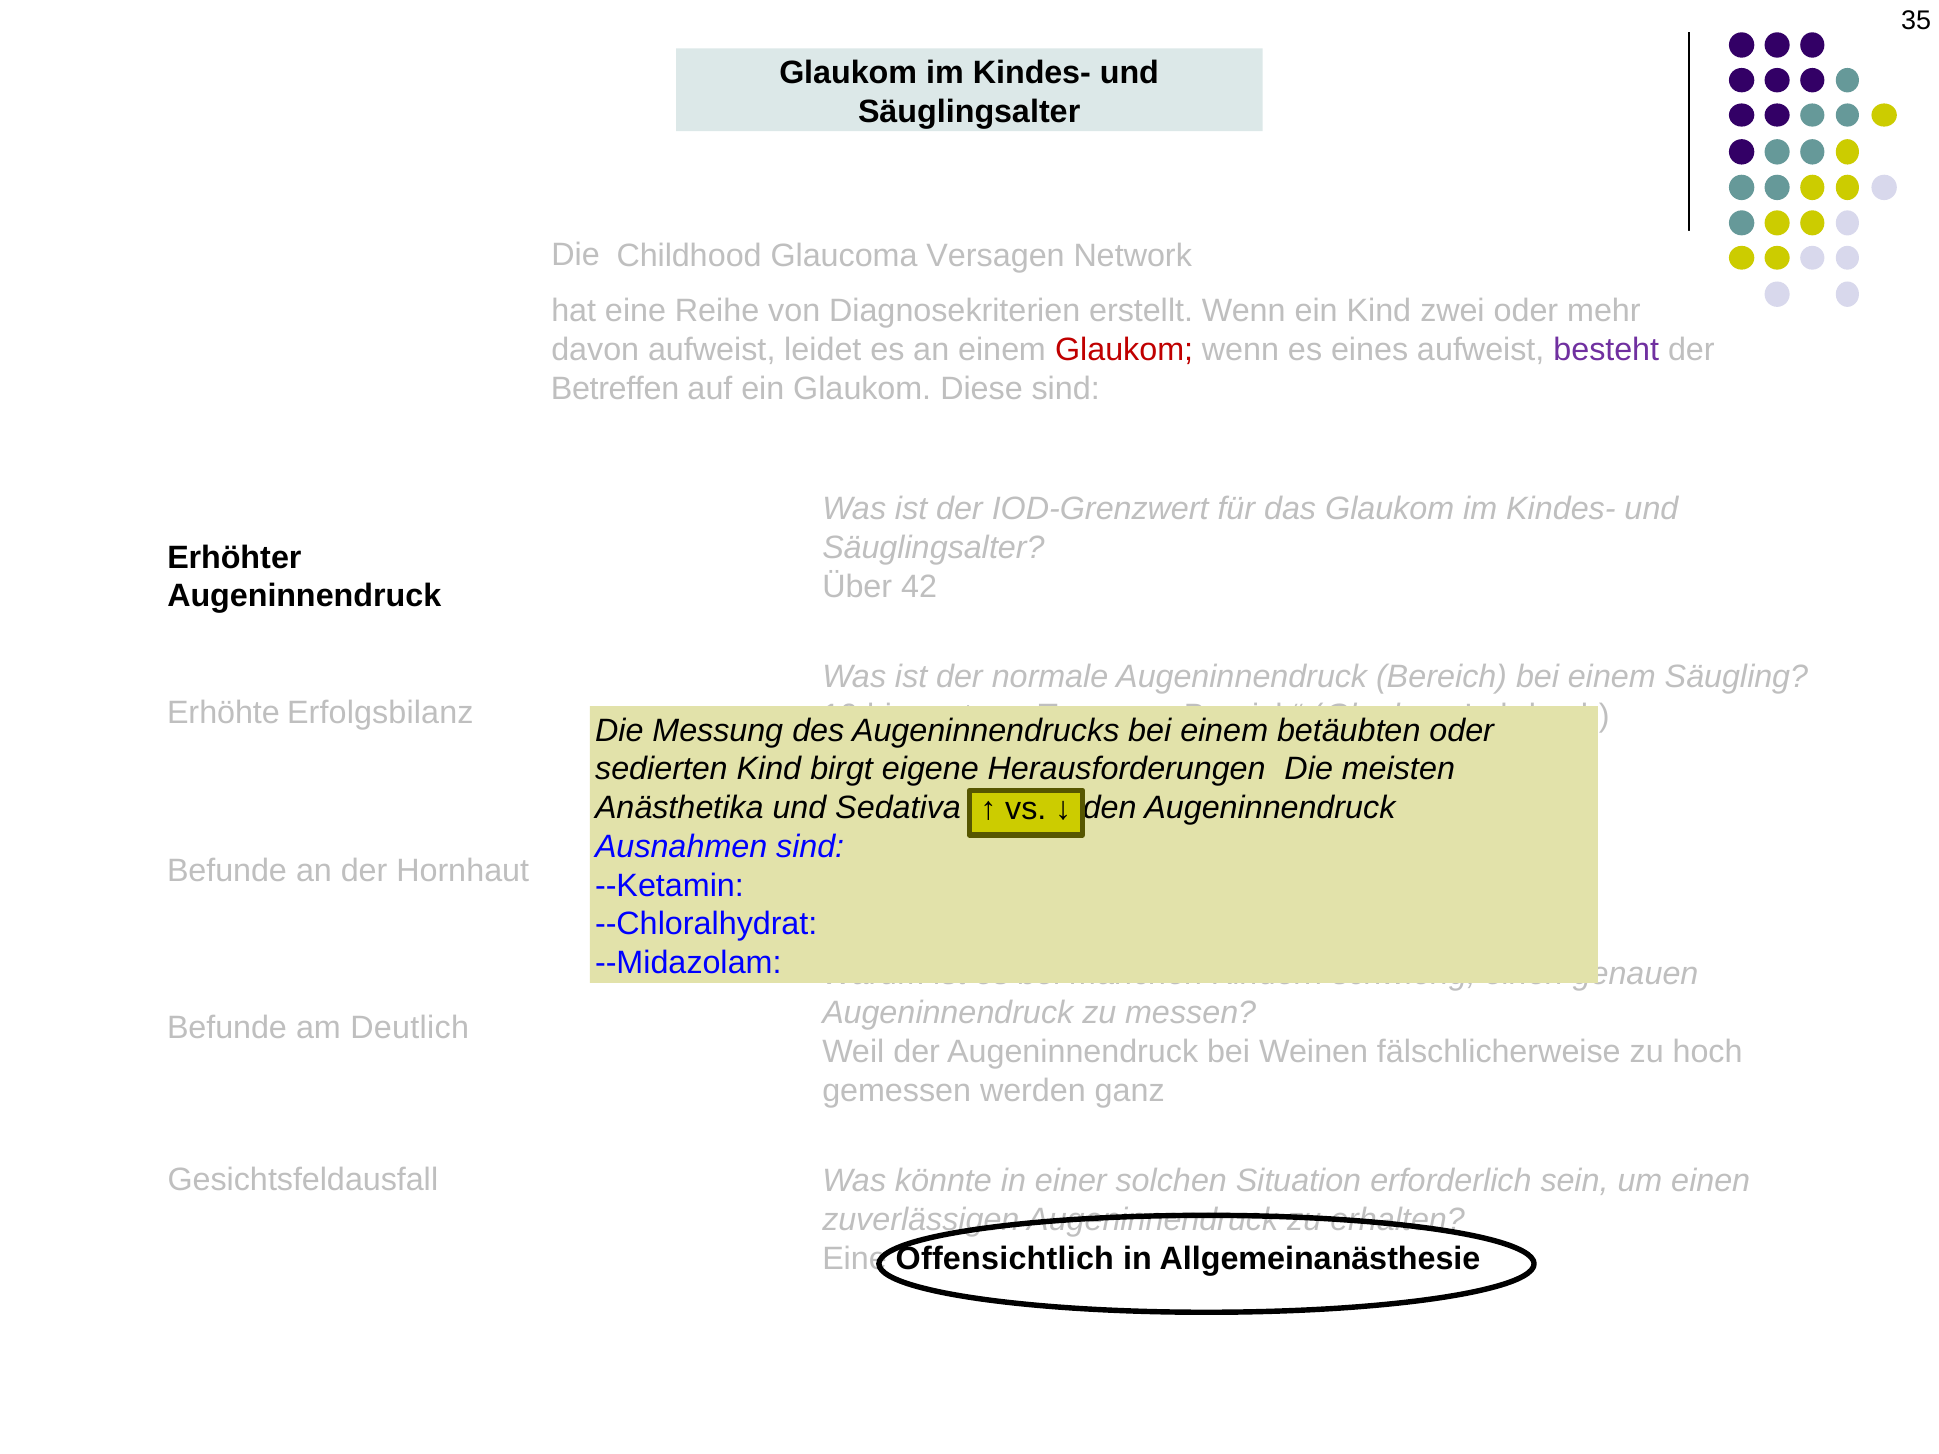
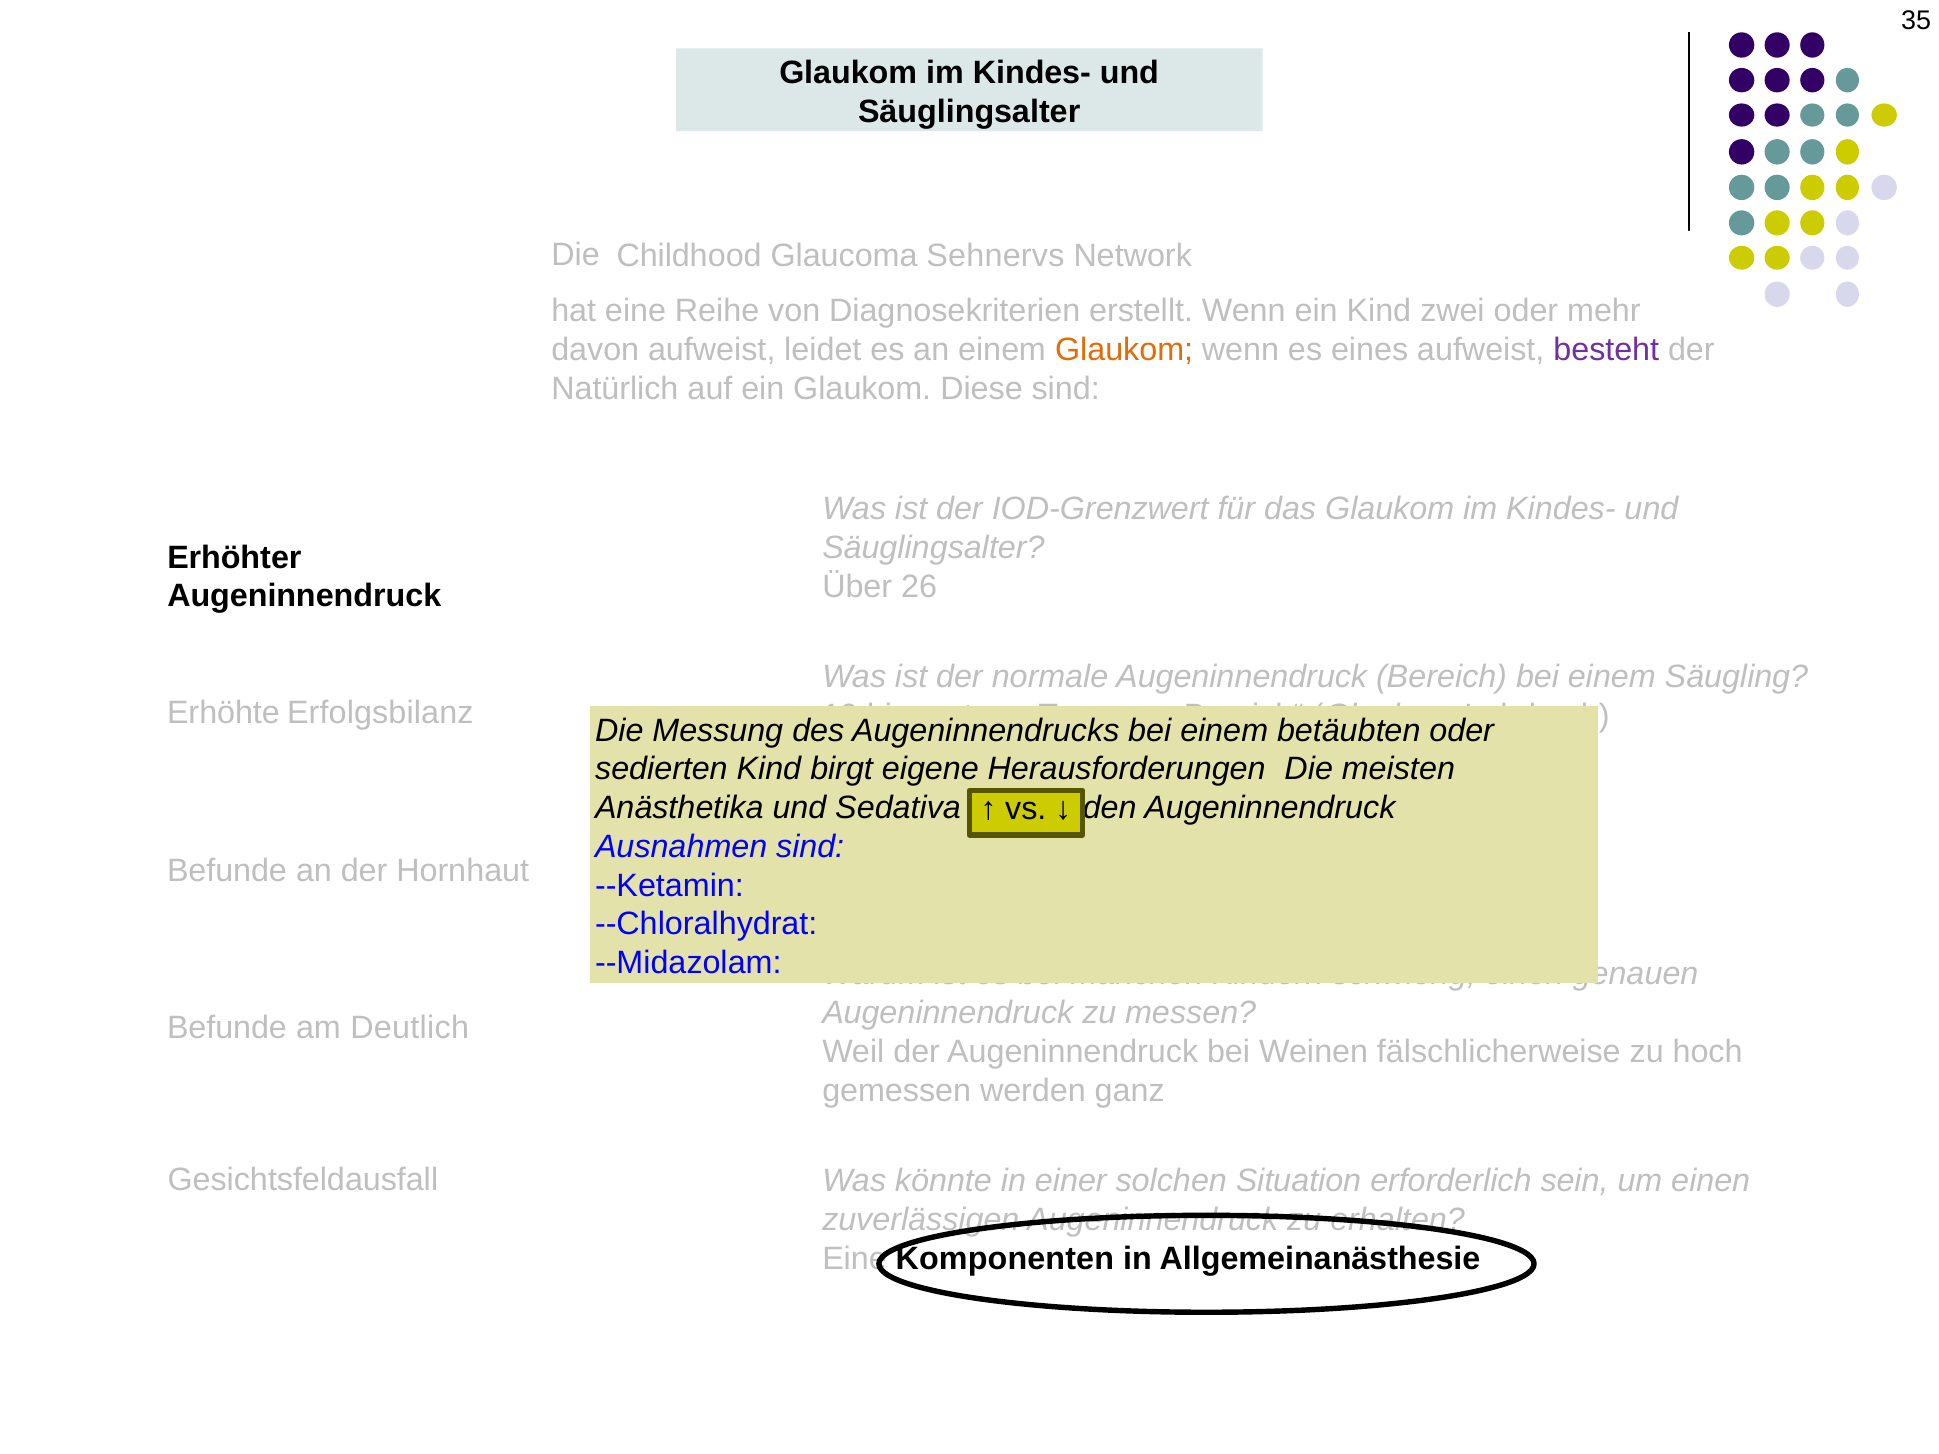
Versagen: Versagen -> Sehnervs
Glaukom at (1124, 350) colour: red -> orange
Betreffen: Betreffen -> Natürlich
42: 42 -> 26
Offensichtlich: Offensichtlich -> Komponenten
